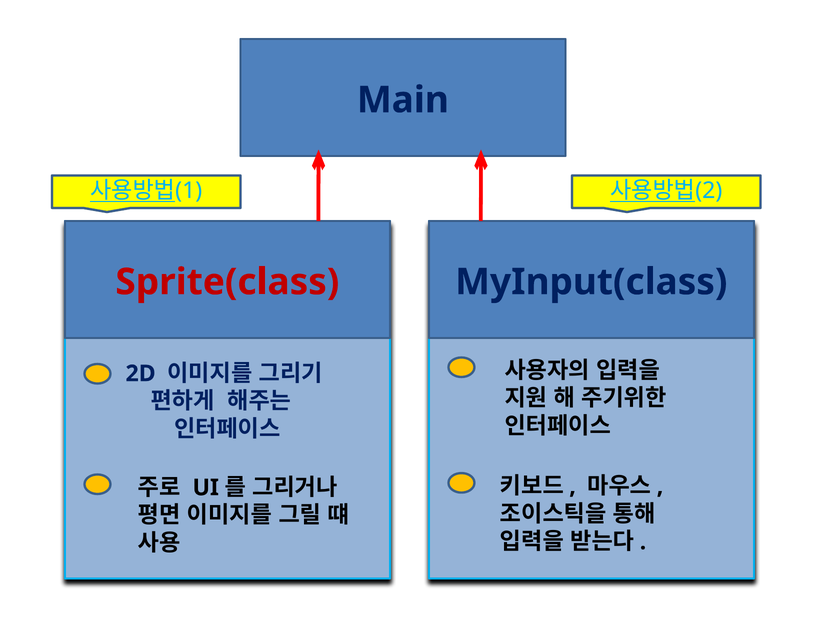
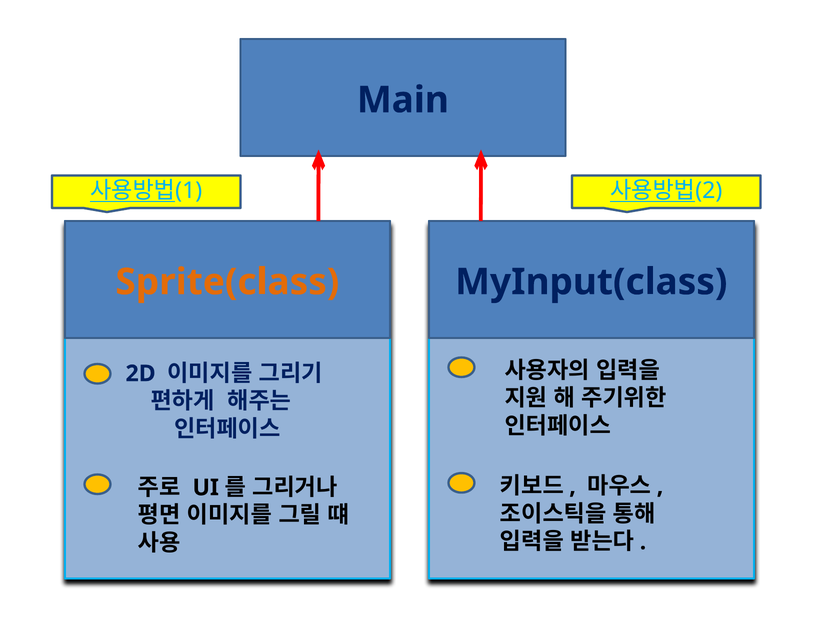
Sprite(class colour: red -> orange
